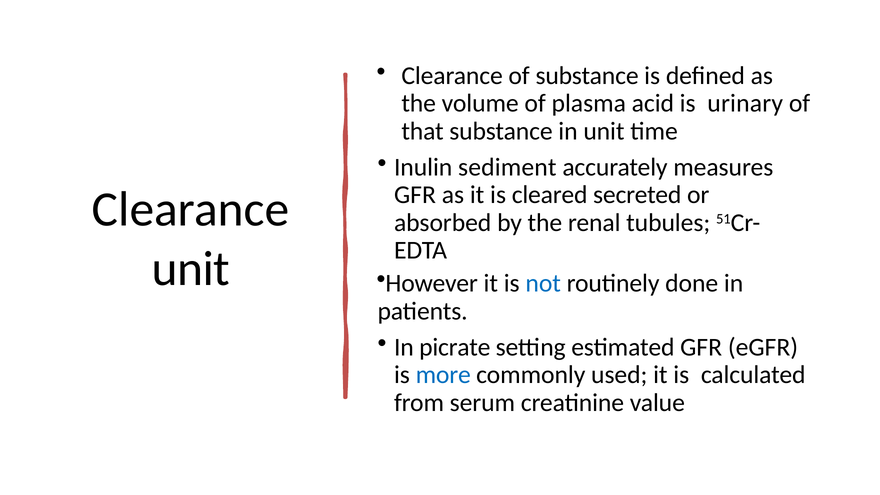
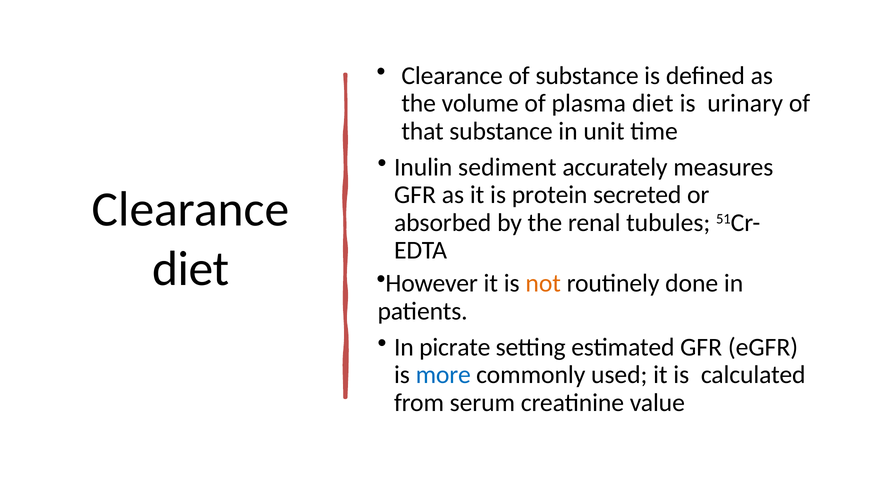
plasma acid: acid -> diet
cleared: cleared -> protein
unit at (191, 269): unit -> diet
not colour: blue -> orange
